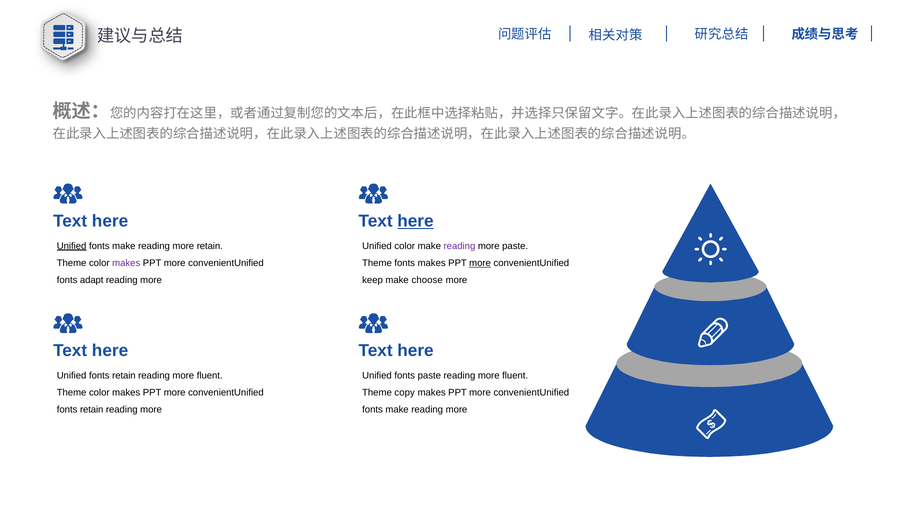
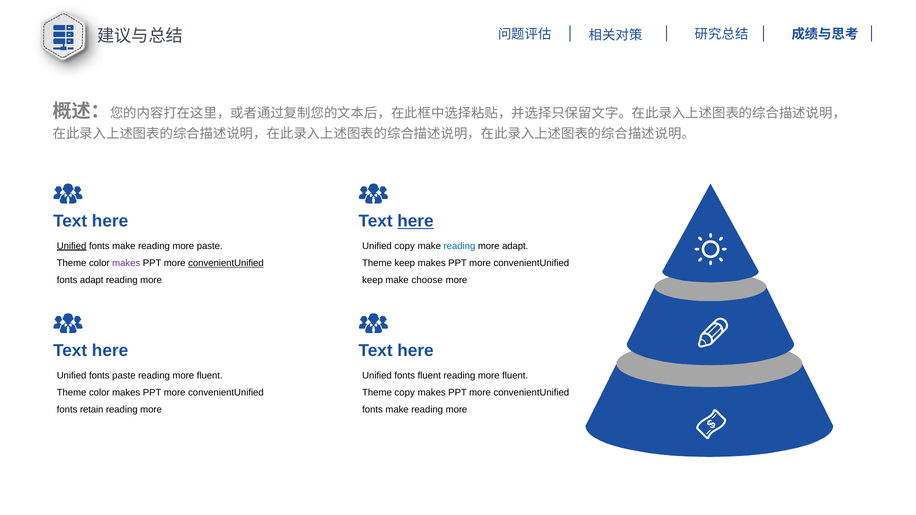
more retain: retain -> paste
Unified color: color -> copy
reading at (459, 246) colour: purple -> blue
more paste: paste -> adapt
convenientUnified at (226, 263) underline: none -> present
Theme fonts: fonts -> keep
more at (480, 263) underline: present -> none
Unified fonts retain: retain -> paste
fonts paste: paste -> fluent
